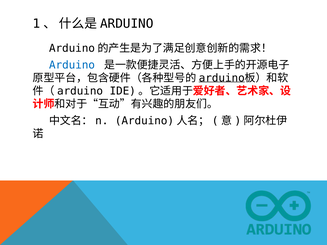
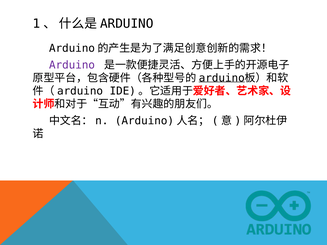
Arduino colour: blue -> purple
